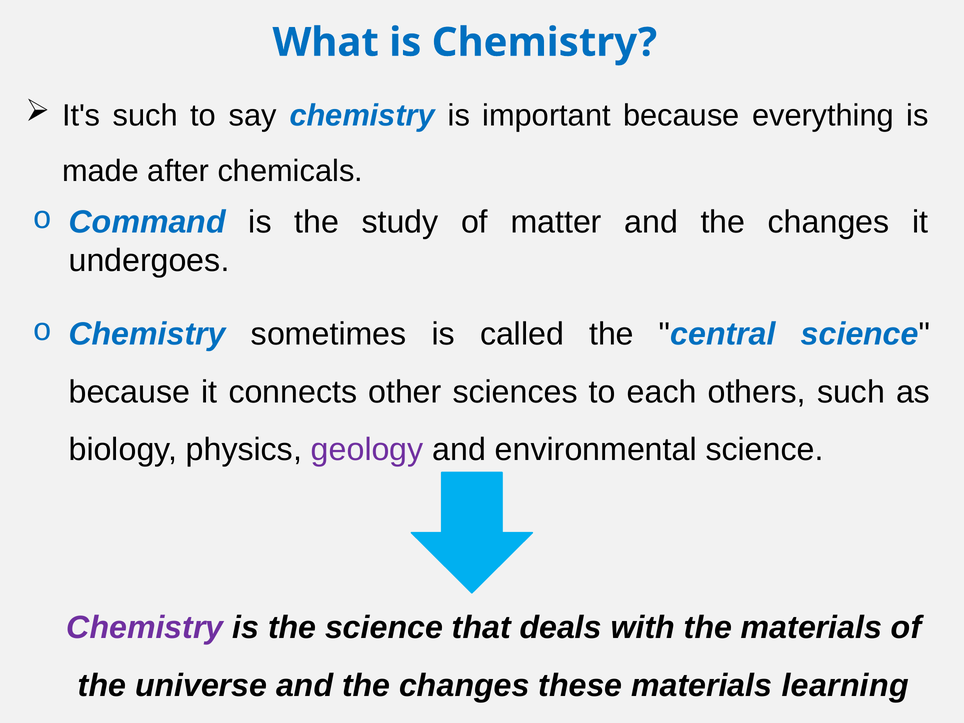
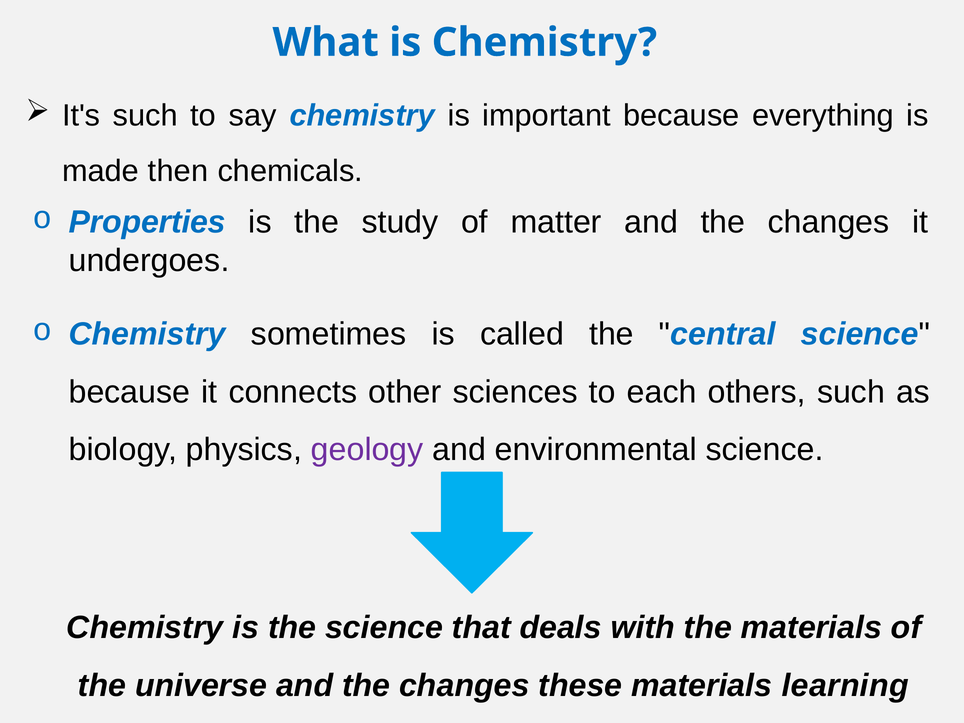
after: after -> then
Command: Command -> Properties
Chemistry at (145, 628) colour: purple -> black
